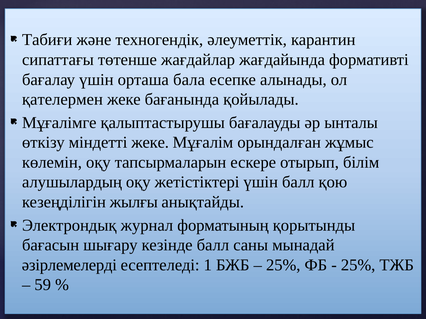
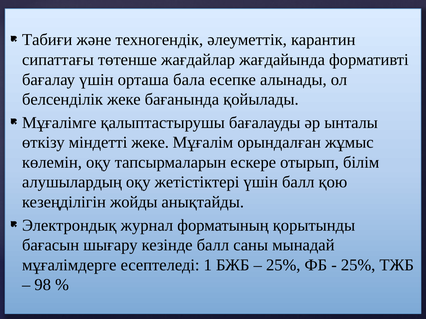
қателермен: қателермен -> белсенділік
жылғы: жылғы -> жойды
әзірлемелерді: әзірлемелерді -> мұғалімдерге
59: 59 -> 98
